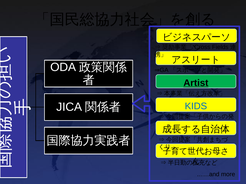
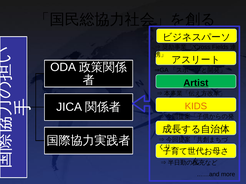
KIDS colour: blue -> orange
